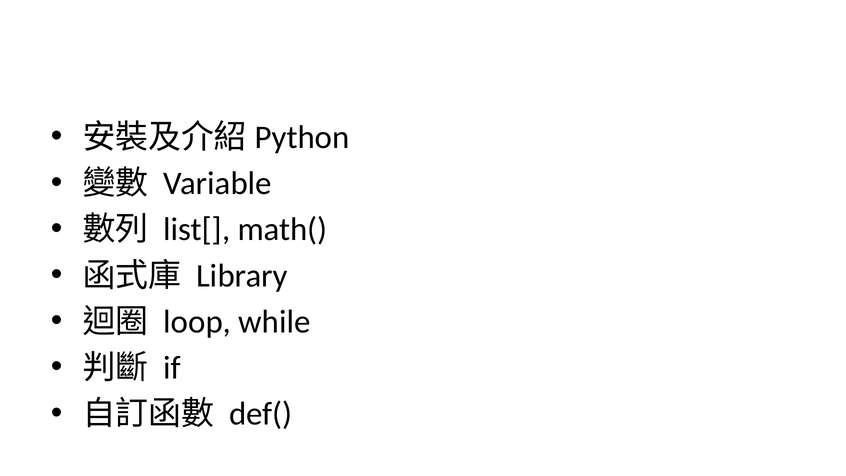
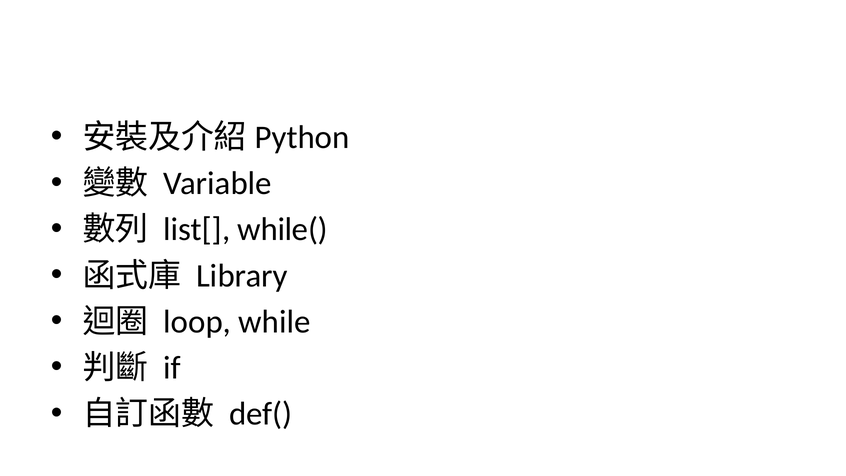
math(: math( -> while(
